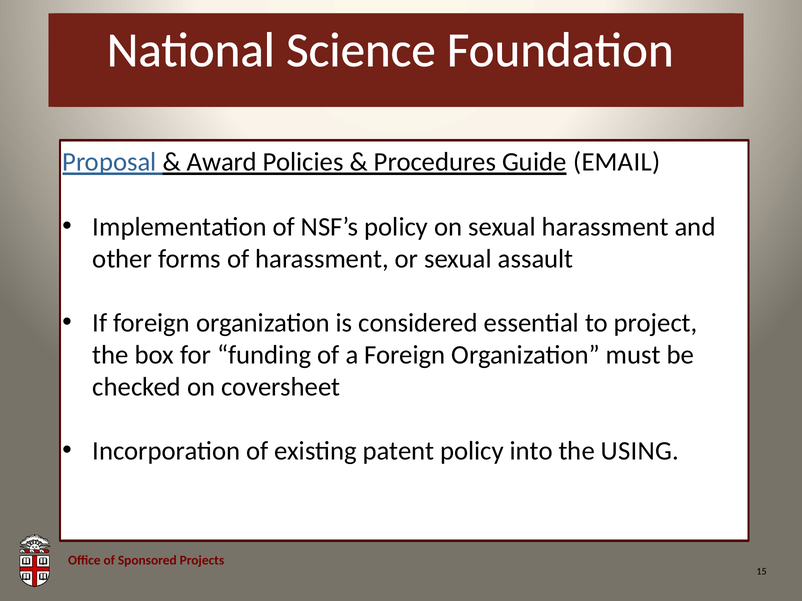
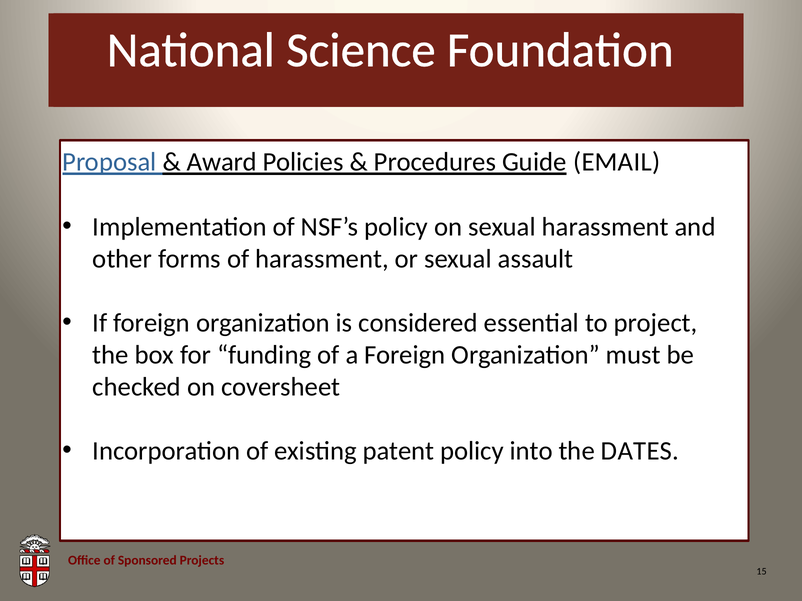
USING: USING -> DATES
